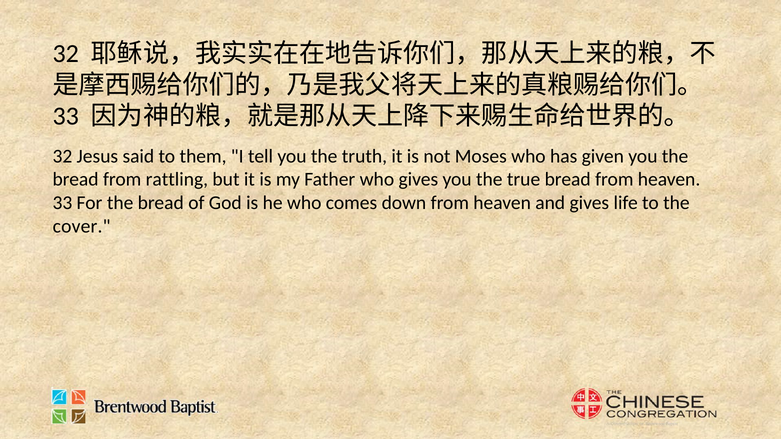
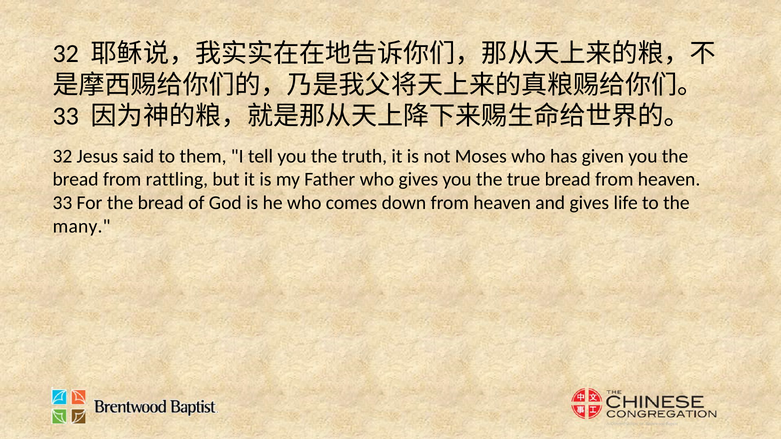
cover: cover -> many
